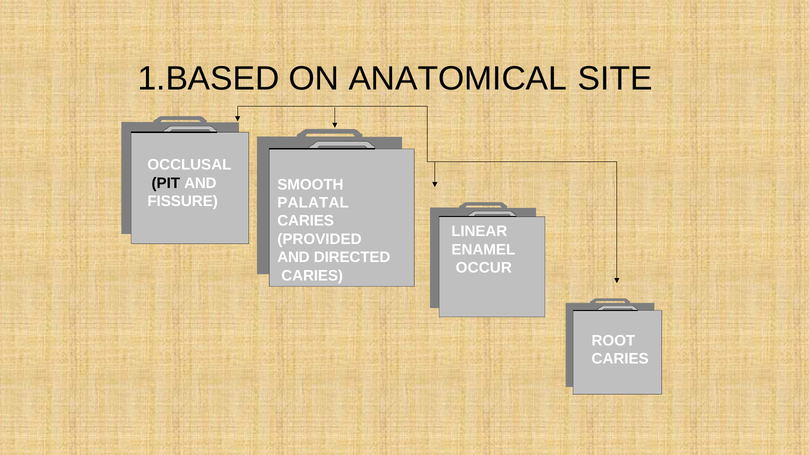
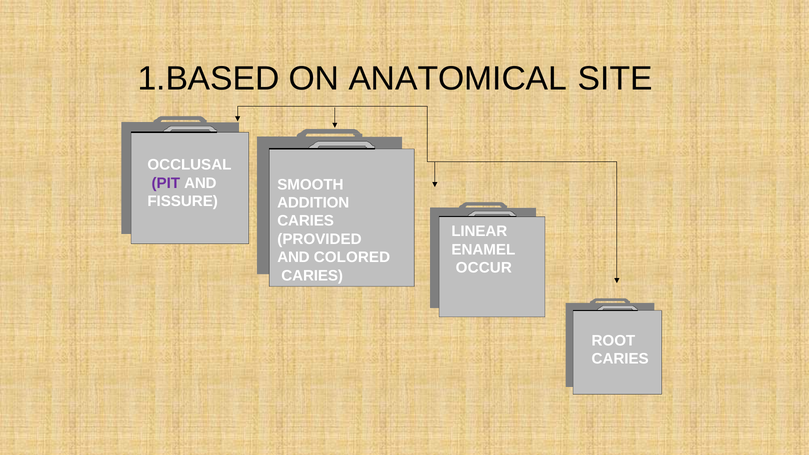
PIT colour: black -> purple
PALATAL: PALATAL -> ADDITION
DIRECTED: DIRECTED -> COLORED
